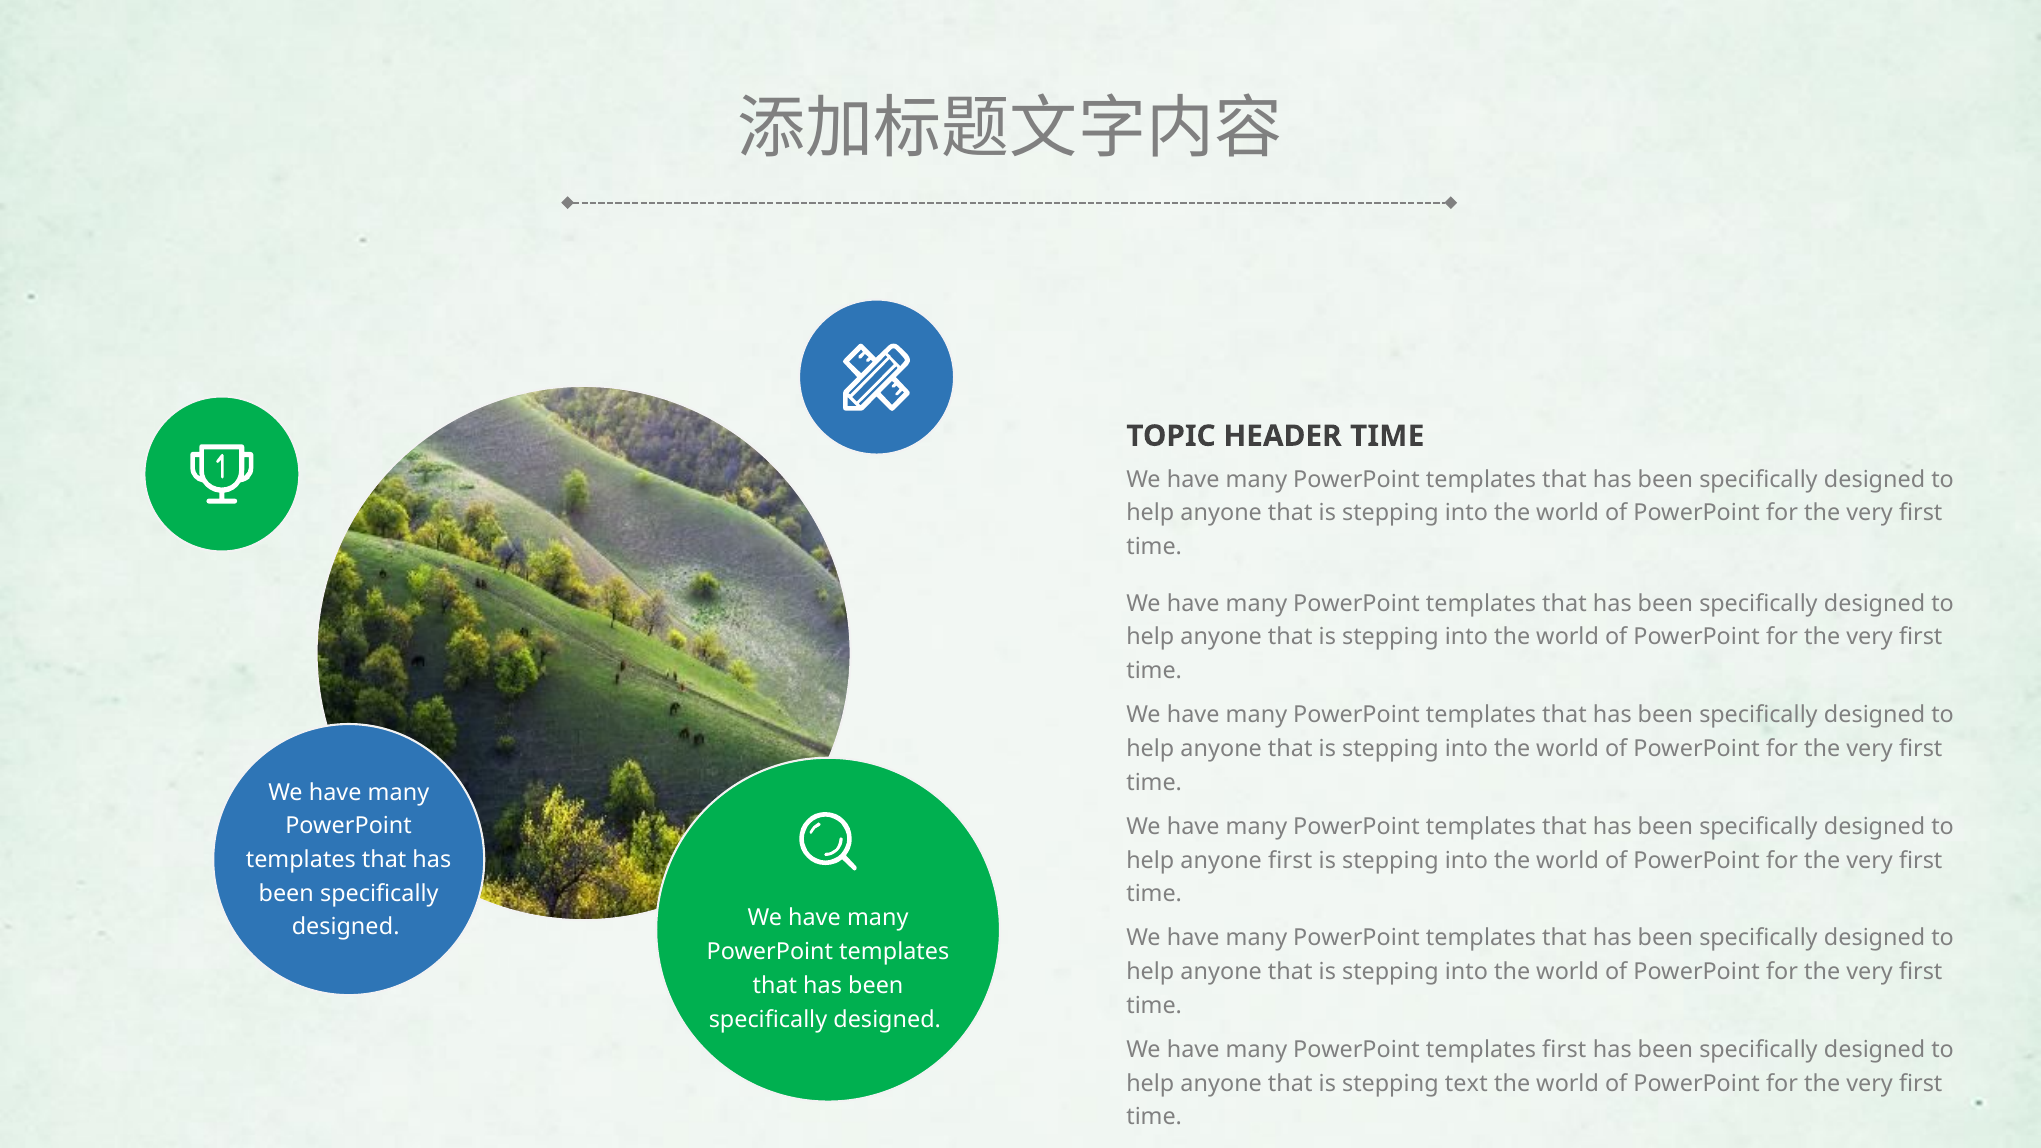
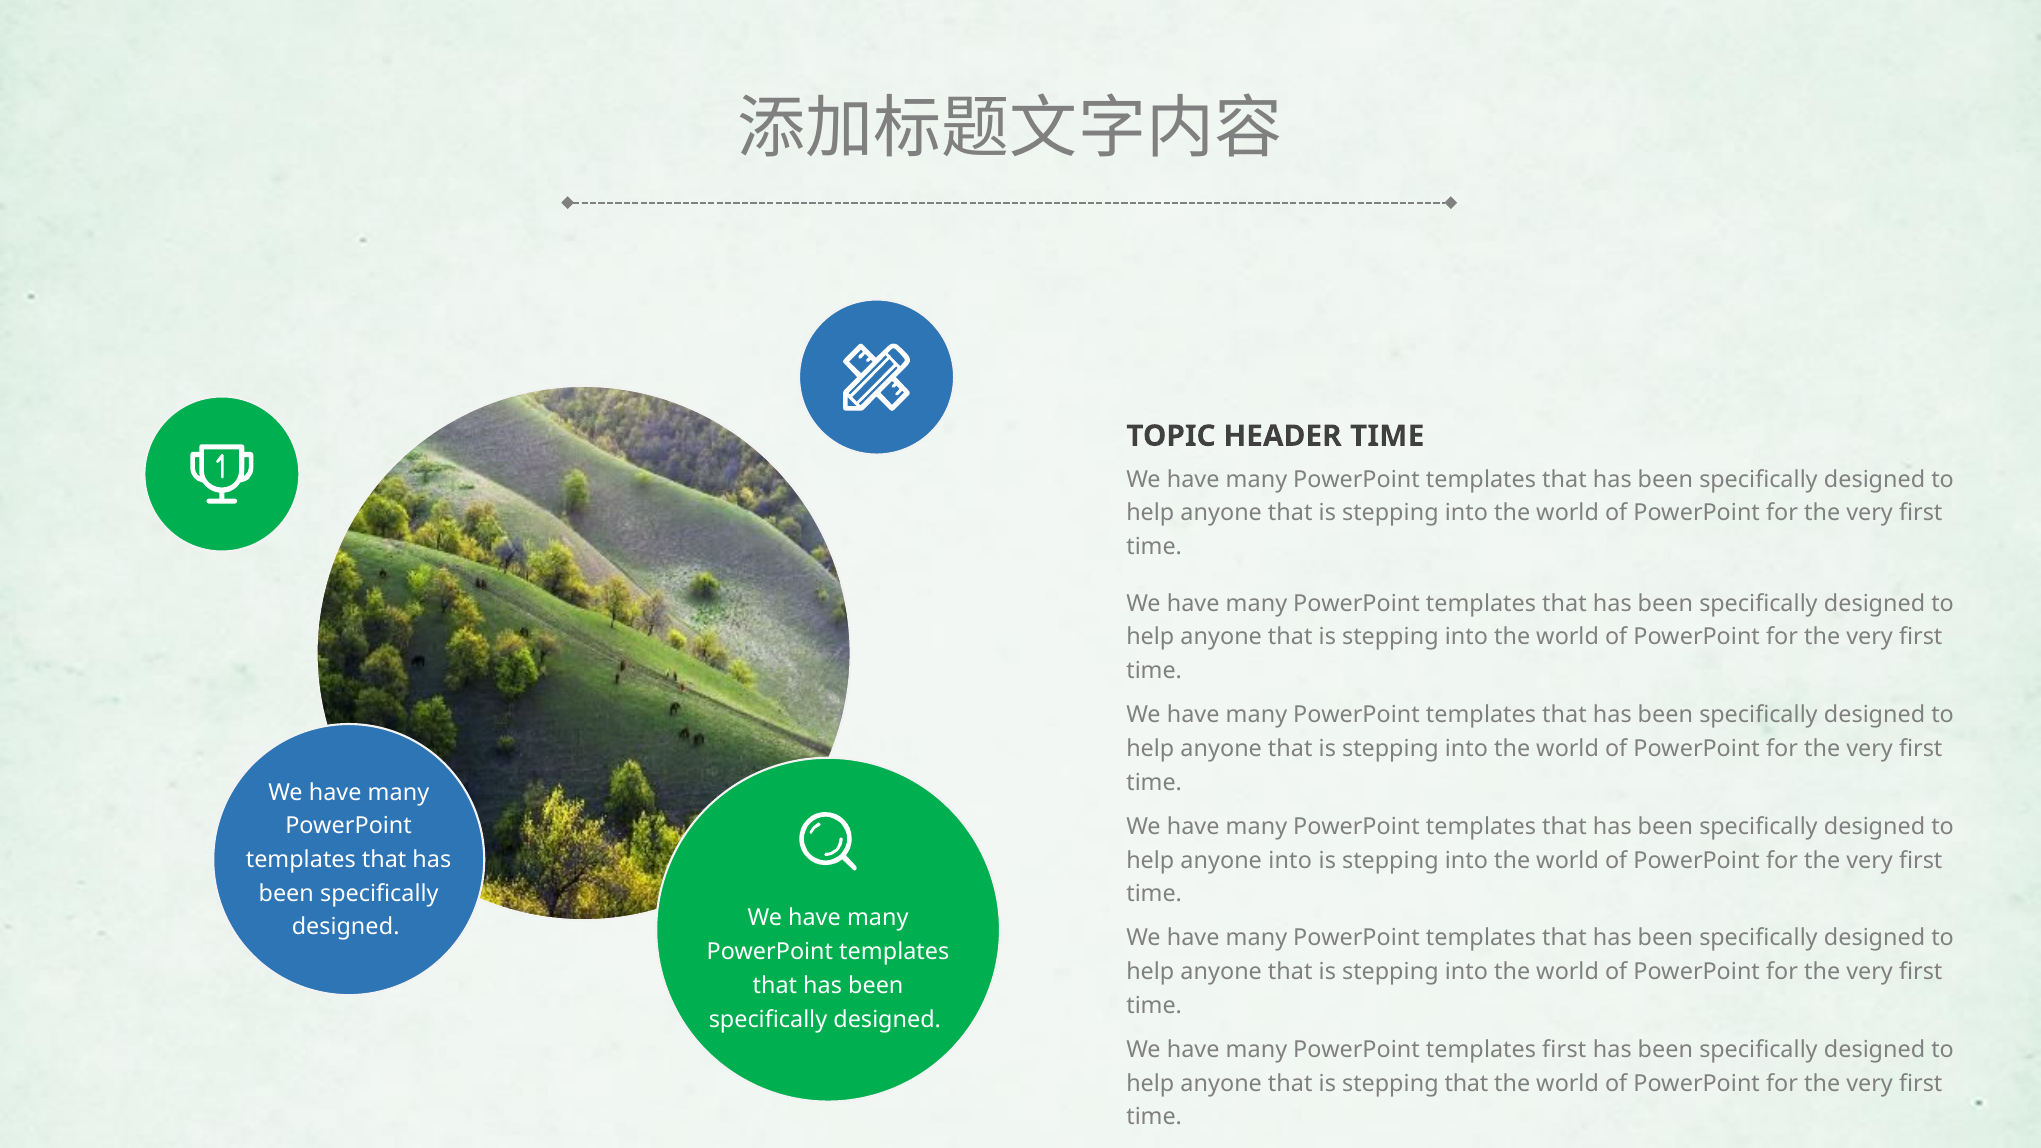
anyone first: first -> into
stepping text: text -> that
